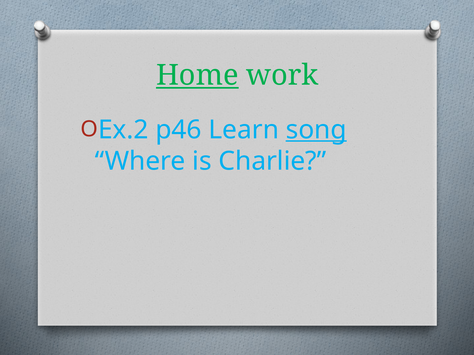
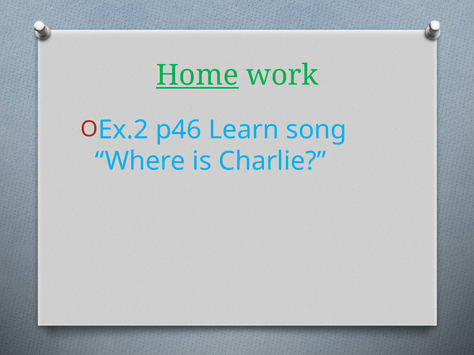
song underline: present -> none
